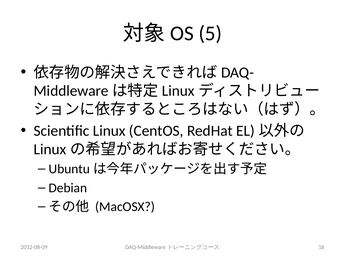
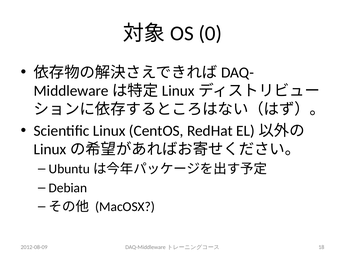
5: 5 -> 0
